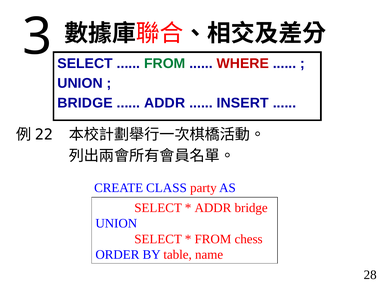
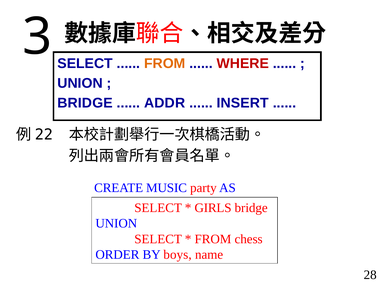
FROM at (165, 64) colour: green -> orange
CLASS: CLASS -> MUSIC
ADDR at (213, 208): ADDR -> GIRLS
table: table -> boys
